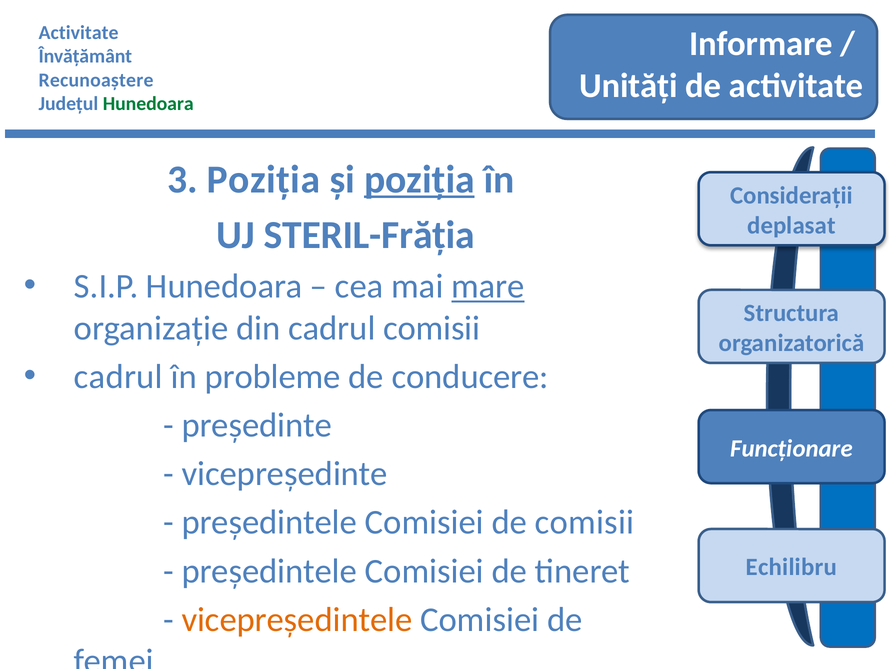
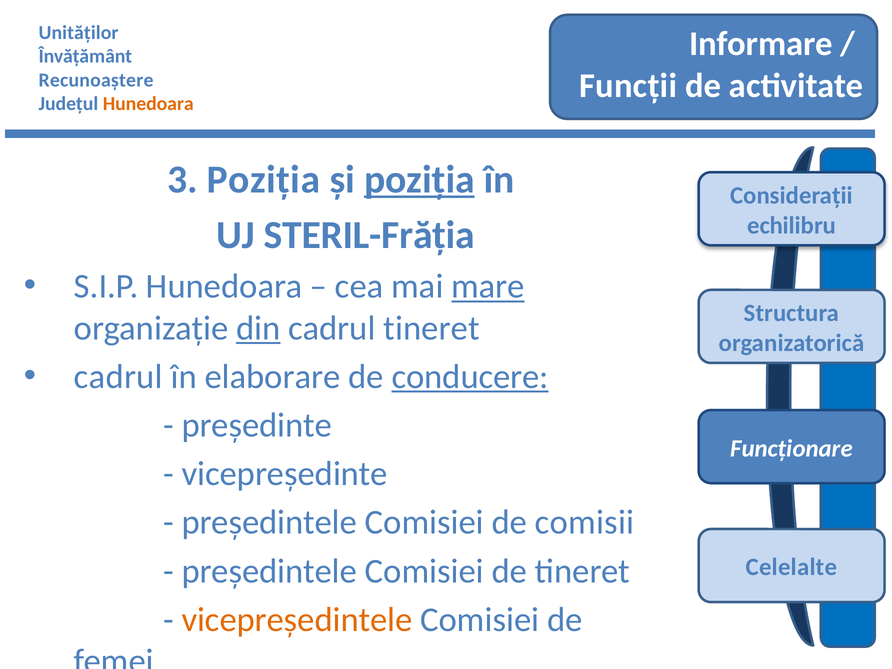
Activitate at (79, 32): Activitate -> Unităților
Unități: Unități -> Funcții
Hunedoara at (148, 104) colour: green -> orange
deplasat: deplasat -> echilibru
din underline: none -> present
cadrul comisii: comisii -> tineret
probleme: probleme -> elaborare
conducere underline: none -> present
Echilibru: Echilibru -> Celelalte
